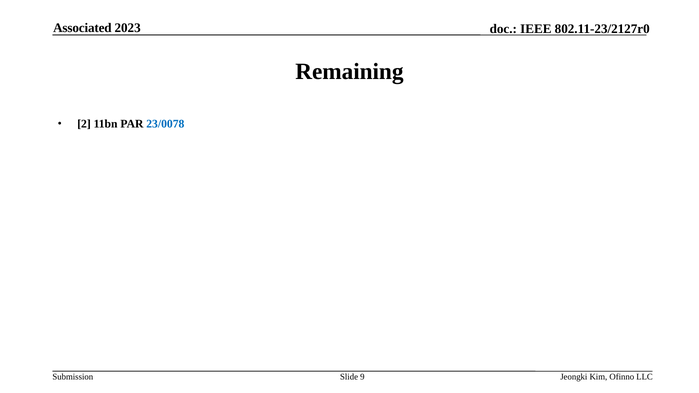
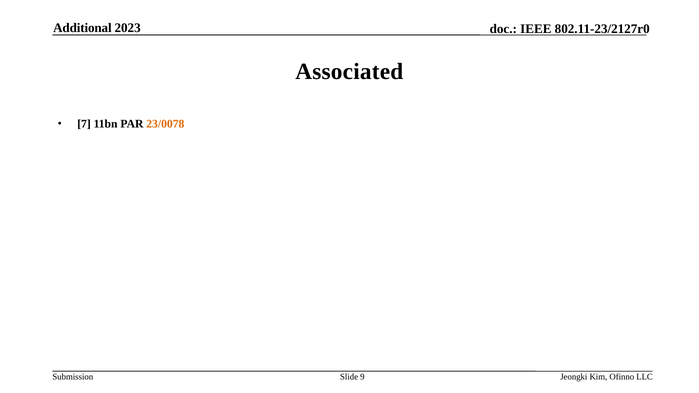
Associated: Associated -> Additional
Remaining: Remaining -> Associated
2: 2 -> 7
23/0078 colour: blue -> orange
